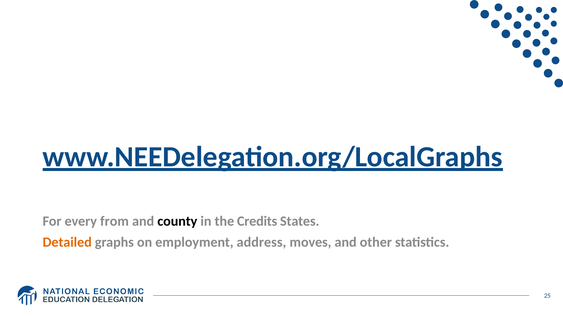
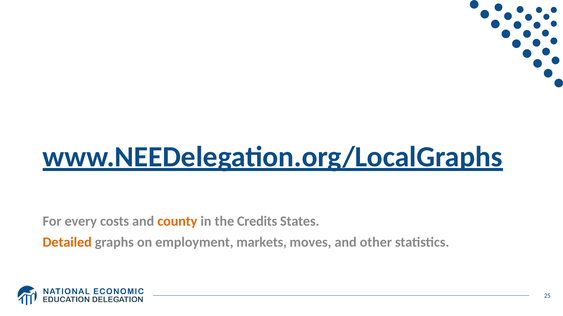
from: from -> costs
county colour: black -> orange
address: address -> markets
